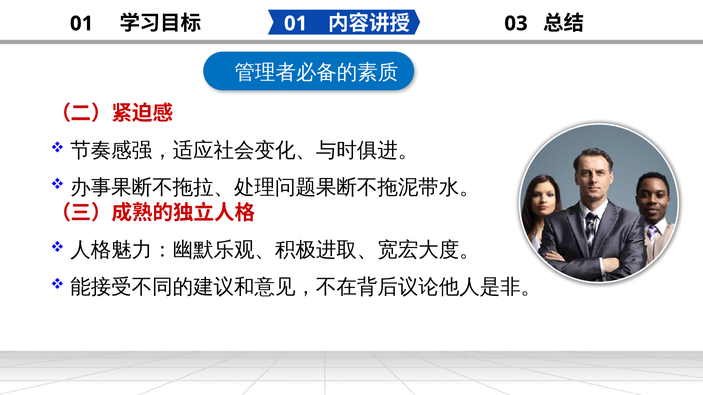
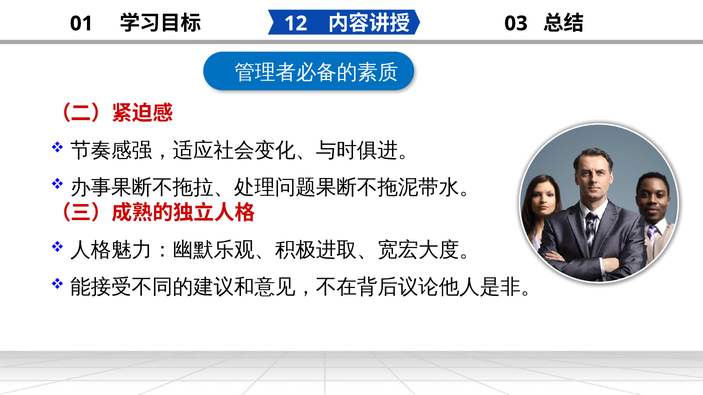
01 at (296, 24): 01 -> 12
